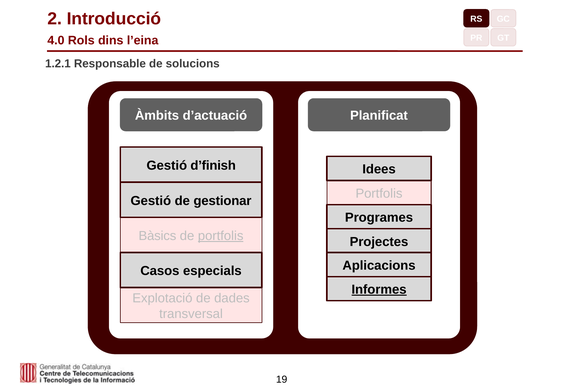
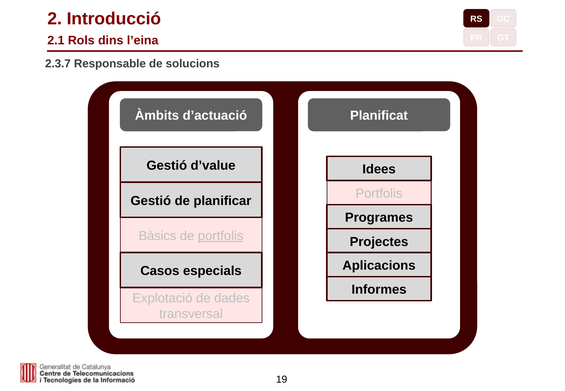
4.0: 4.0 -> 2.1
1.2.1: 1.2.1 -> 2.3.7
d’finish: d’finish -> d’value
gestionar: gestionar -> planificar
Informes underline: present -> none
